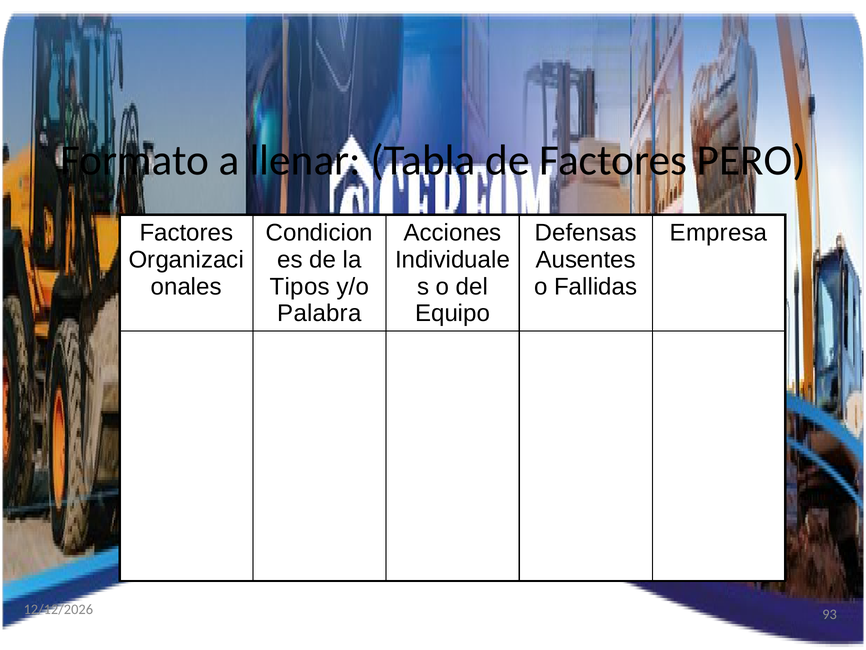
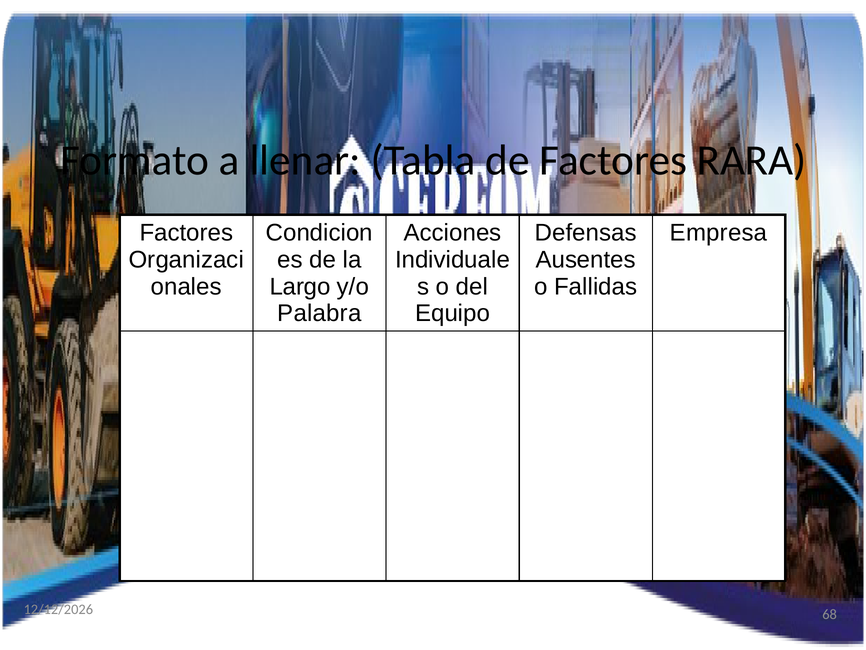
PERO: PERO -> RARA
Tipos: Tipos -> Largo
93: 93 -> 68
